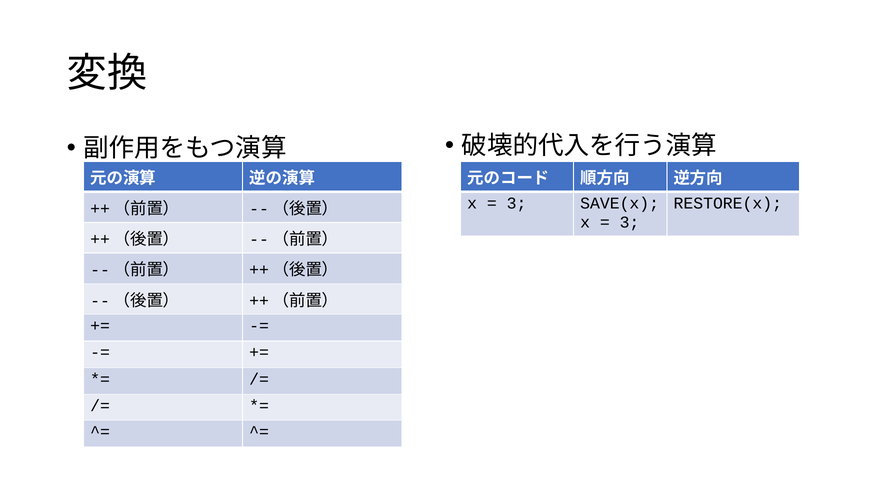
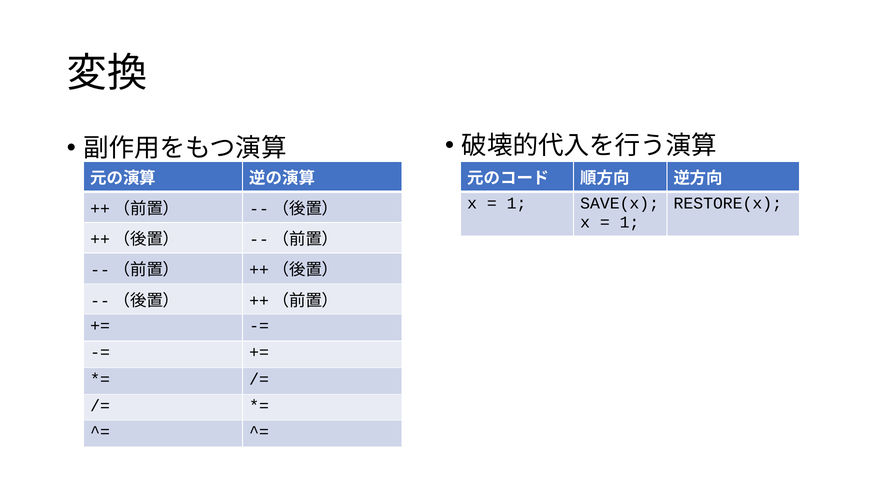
3 at (517, 204): 3 -> 1
3 at (629, 222): 3 -> 1
